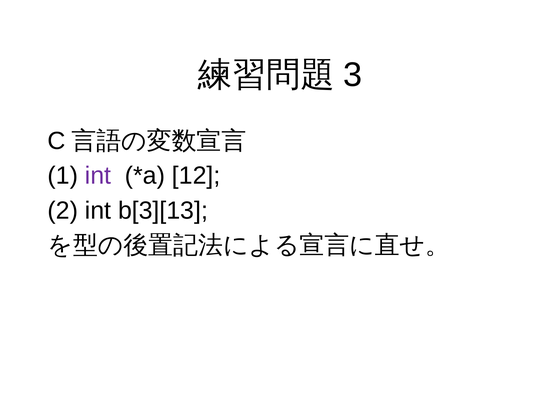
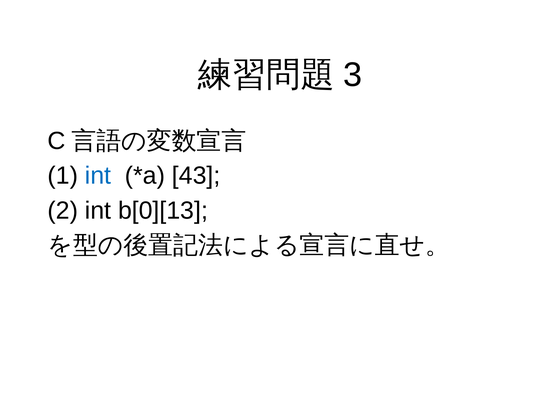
int at (98, 176) colour: purple -> blue
12: 12 -> 43
b[3][13: b[3][13 -> b[0][13
